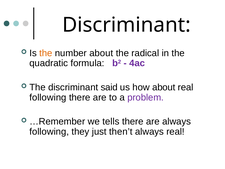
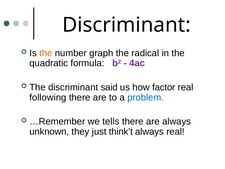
number about: about -> graph
how about: about -> factor
problem colour: purple -> blue
following at (49, 131): following -> unknown
then’t: then’t -> think’t
